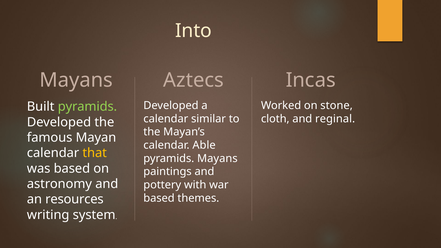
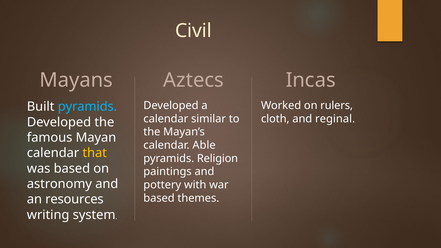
Into: Into -> Civil
stone: stone -> rulers
pyramids at (87, 107) colour: light green -> light blue
pyramids Mayans: Mayans -> Religion
